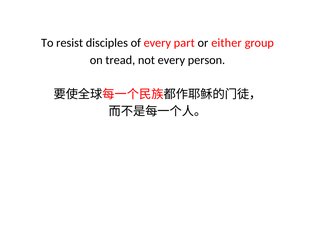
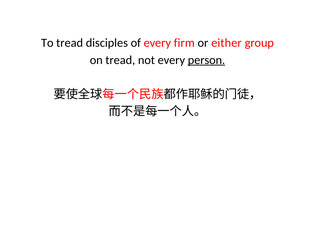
To resist: resist -> tread
part: part -> firm
person underline: none -> present
